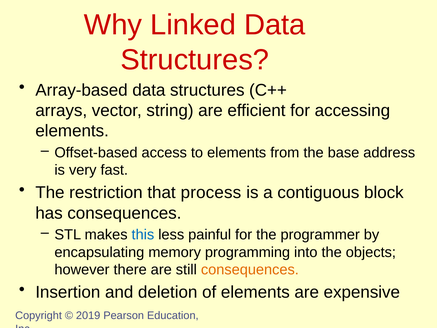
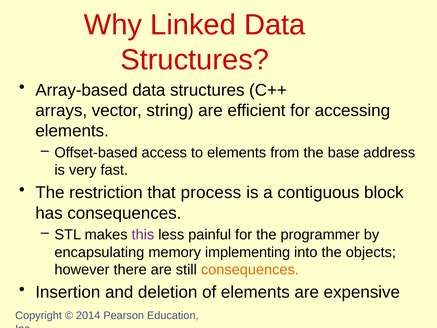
this colour: blue -> purple
programming: programming -> implementing
2019: 2019 -> 2014
